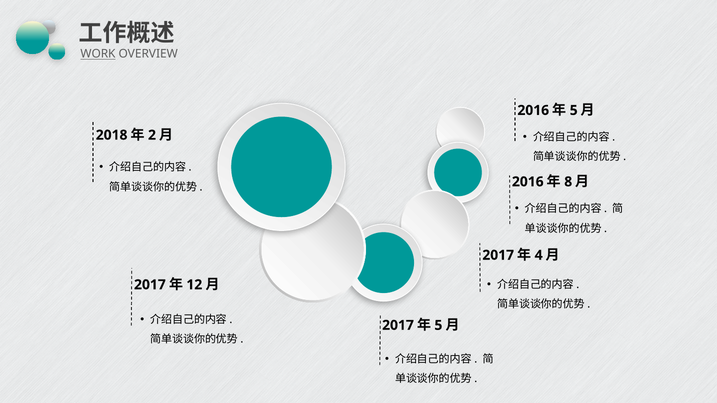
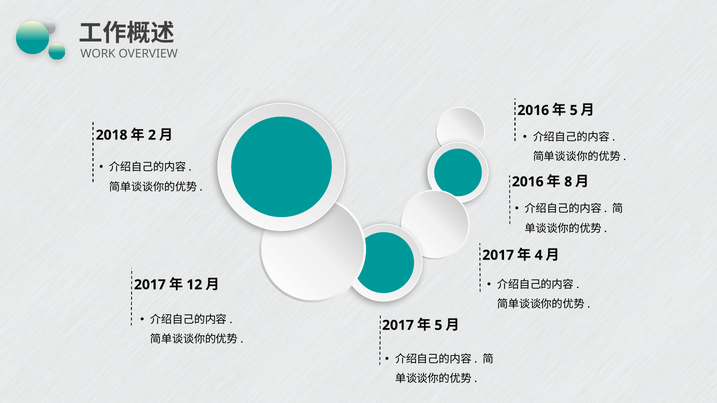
WORK underline: present -> none
